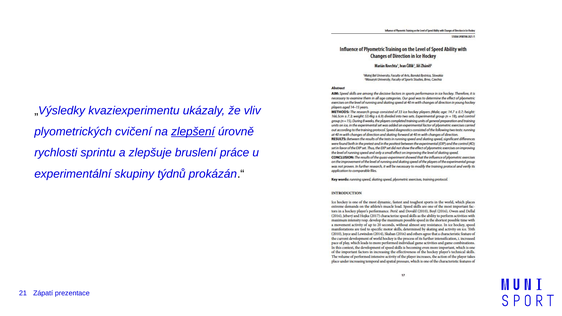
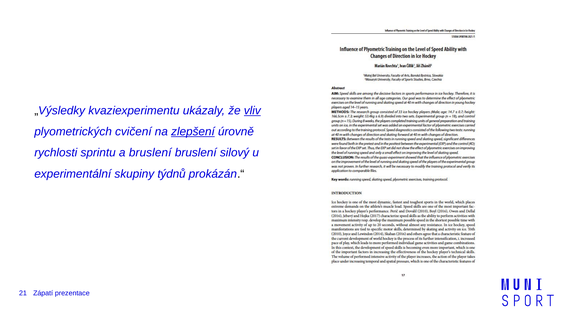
vliv underline: none -> present
a zlepšuje: zlepšuje -> bruslení
práce: práce -> silový
